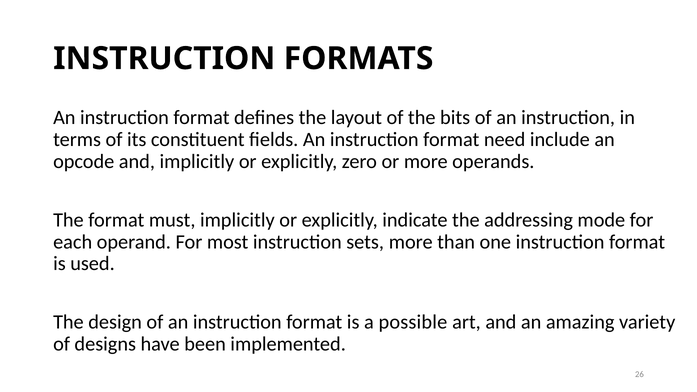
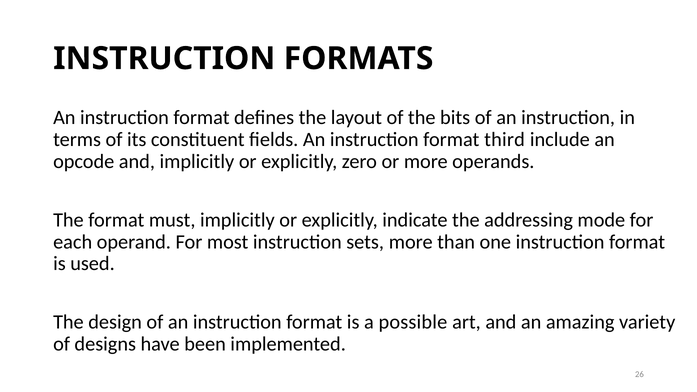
need: need -> third
